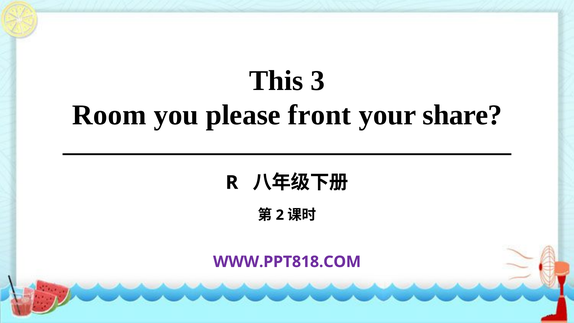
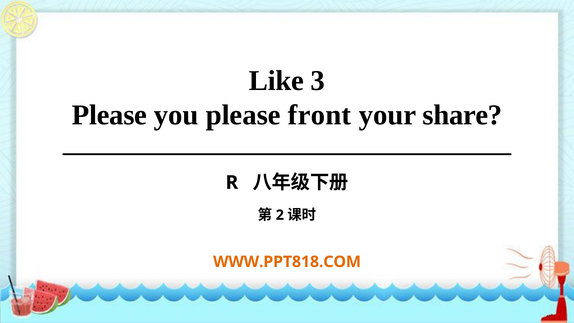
This: This -> Like
Room at (109, 115): Room -> Please
WWW.PPT818.COM colour: purple -> orange
